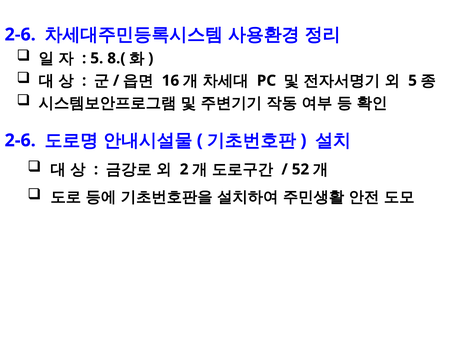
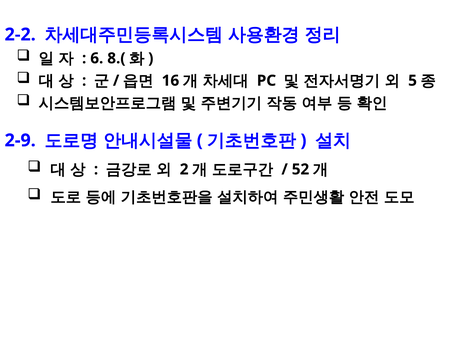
2-6 at (20, 34): 2-6 -> 2-2
5 at (97, 58): 5 -> 6
2-6 at (20, 140): 2-6 -> 2-9
